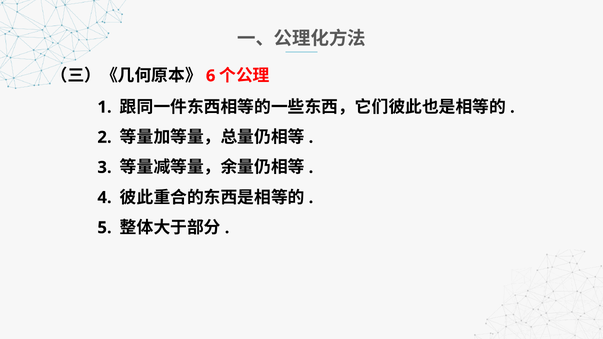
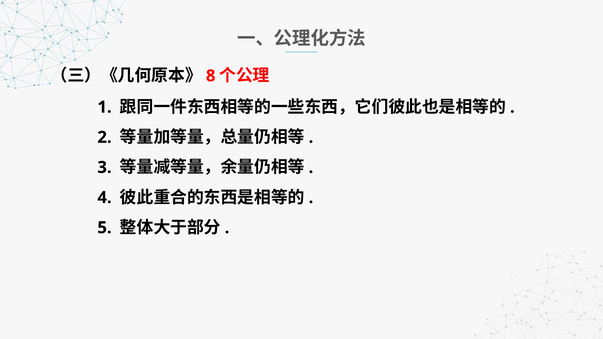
6: 6 -> 8
